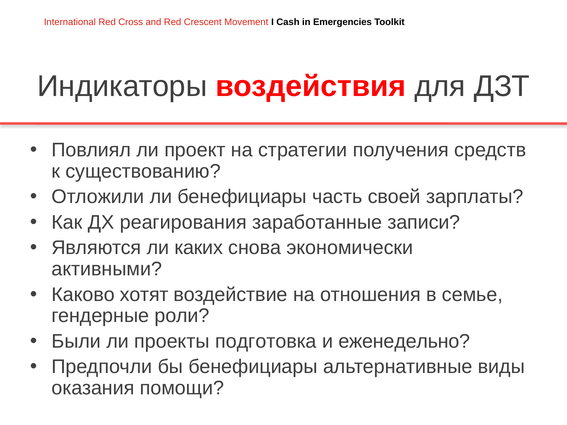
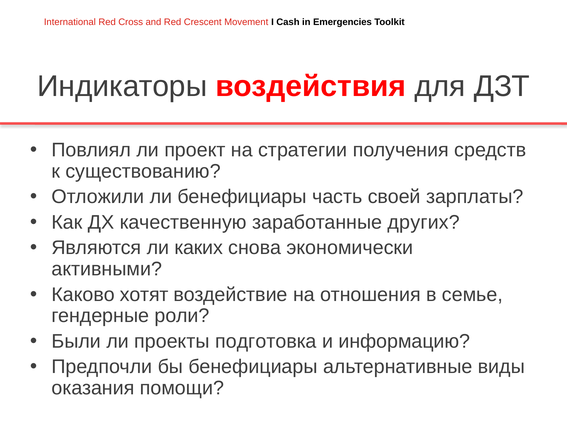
реагирования: реагирования -> качественную
записи: записи -> других
еженедельно: еженедельно -> информацию
